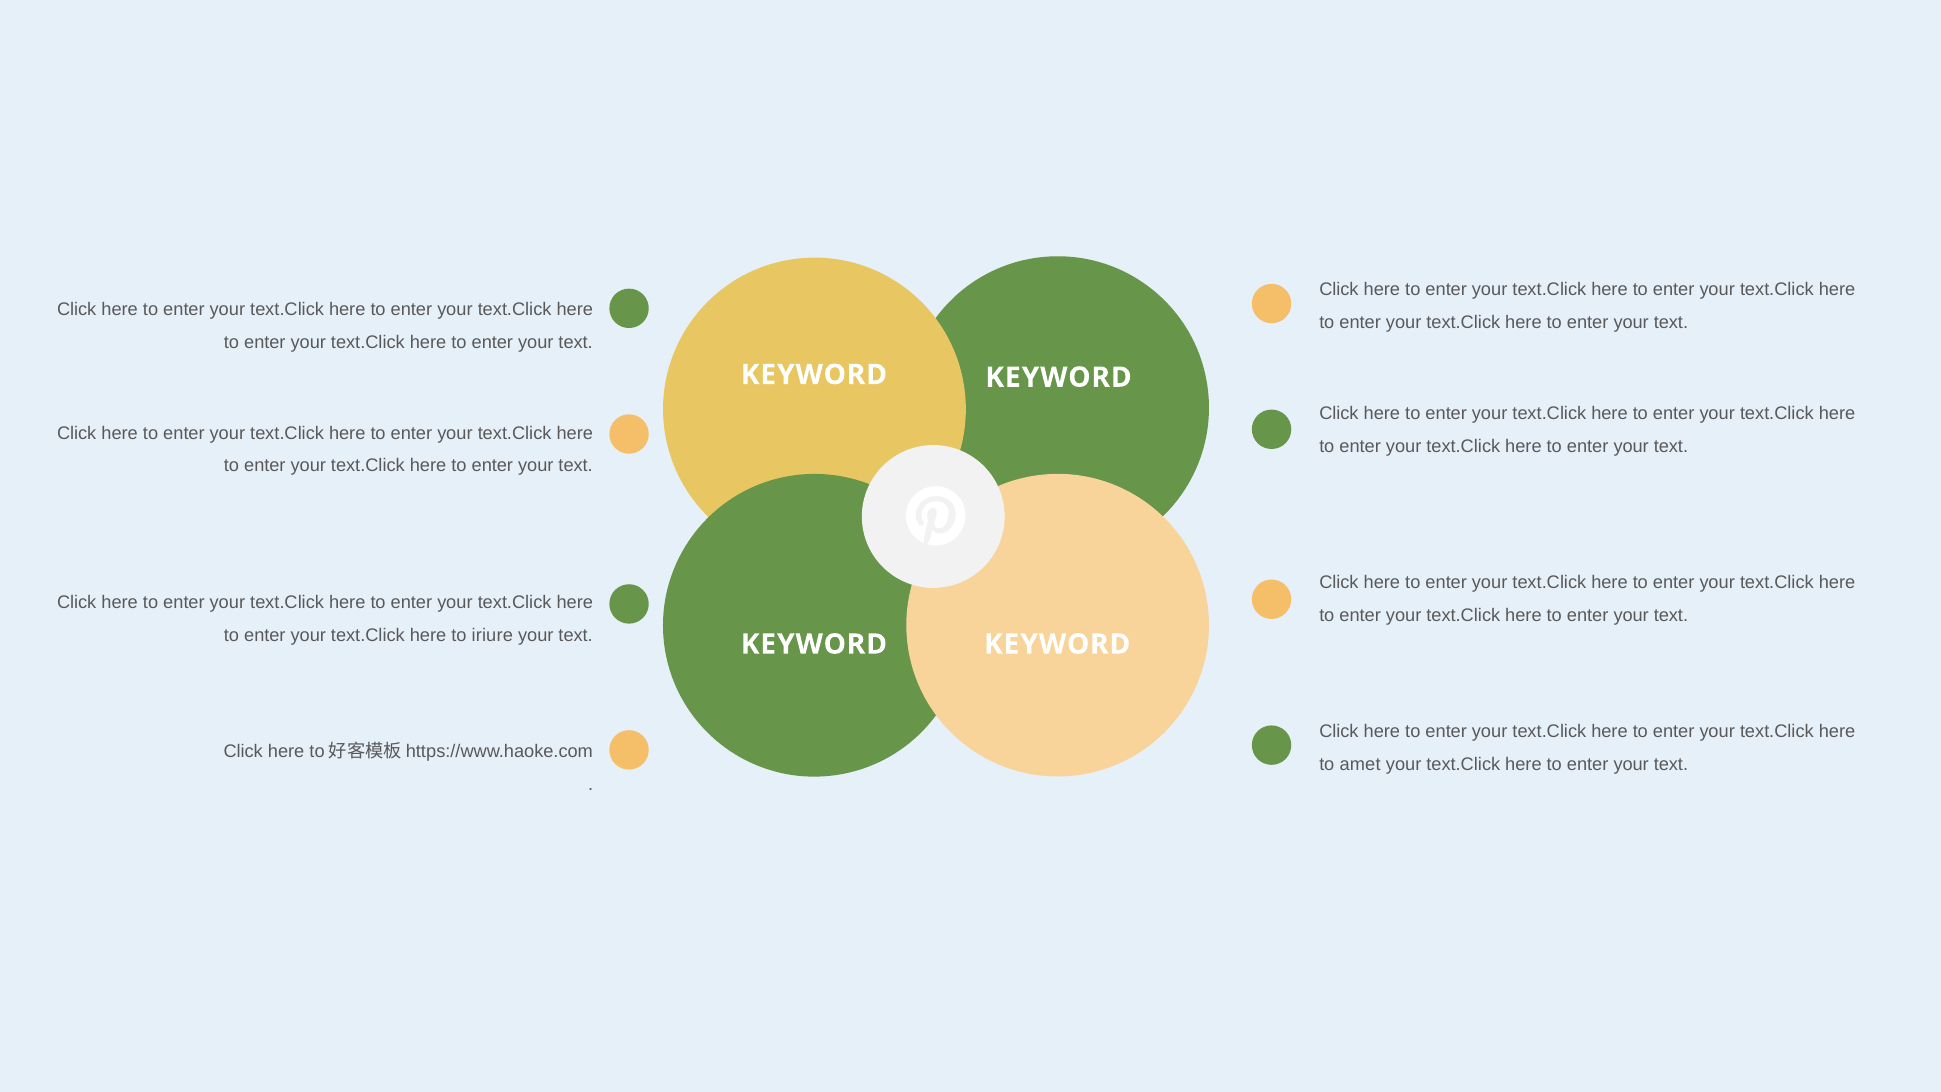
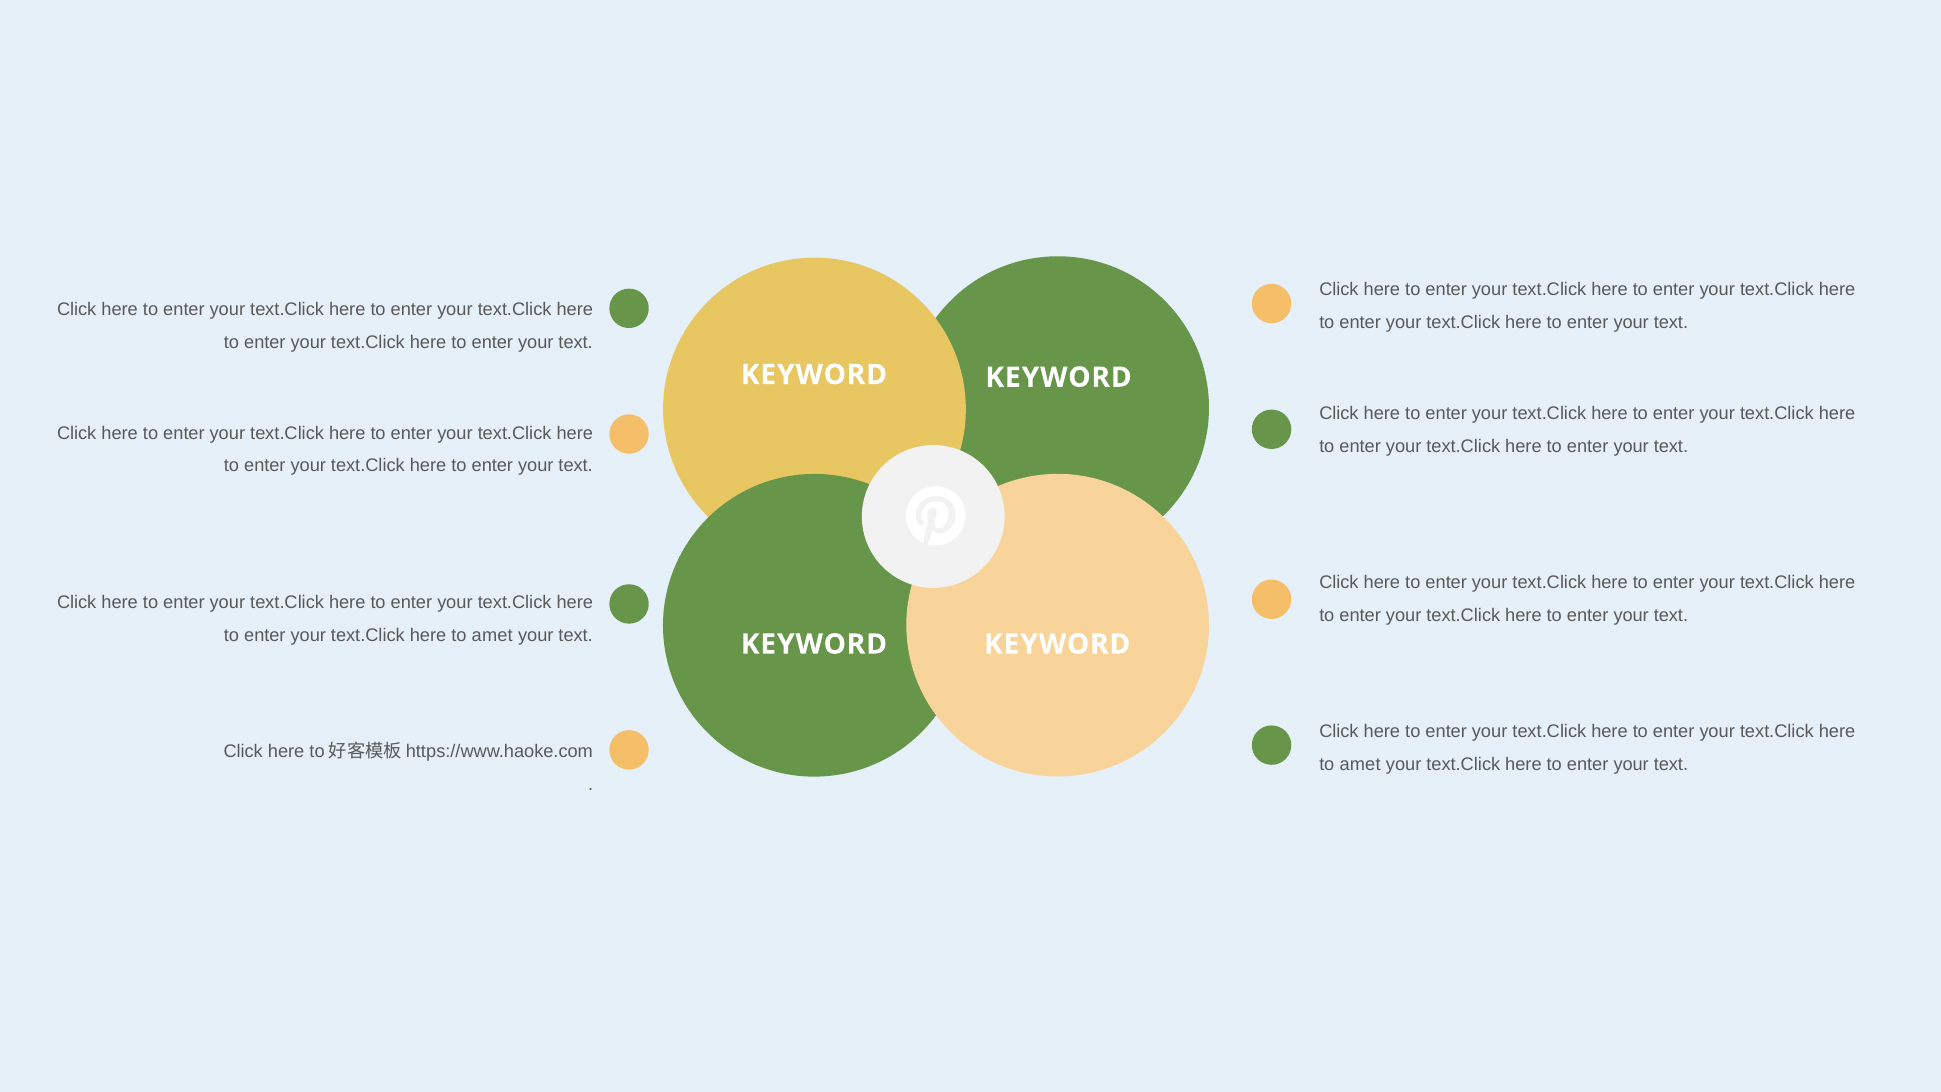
iriure at (492, 635): iriure -> amet
